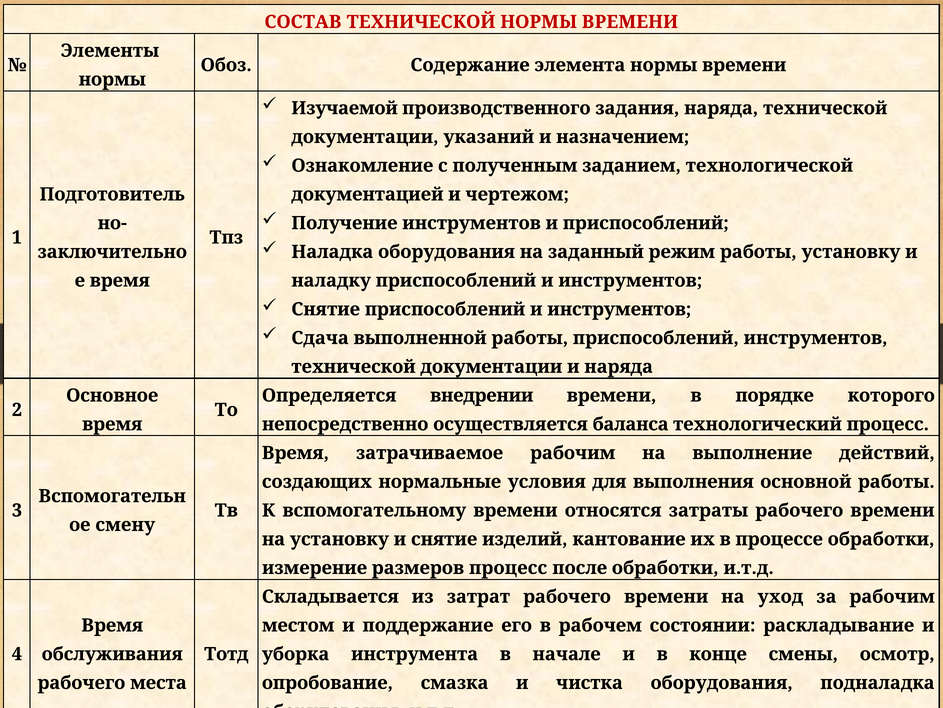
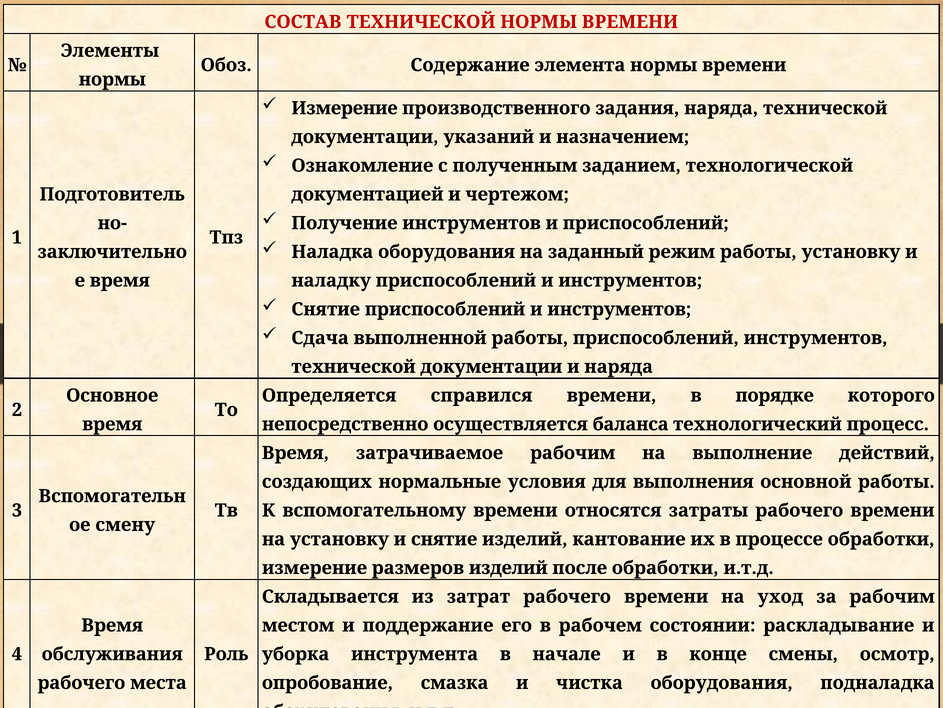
Изучаемой at (345, 108): Изучаемой -> Измерение
внедрении: внедрении -> справился
размеров процесс: процесс -> изделий
Тотд at (226, 653): Тотд -> Роль
